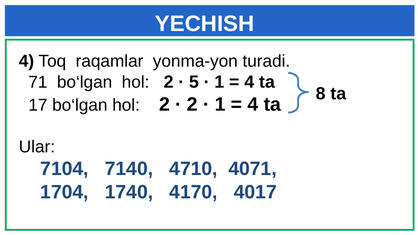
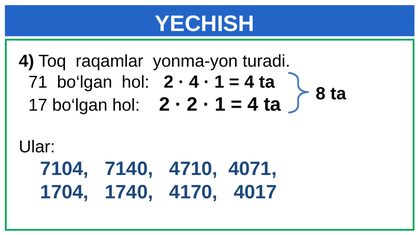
5 at (194, 82): 5 -> 4
